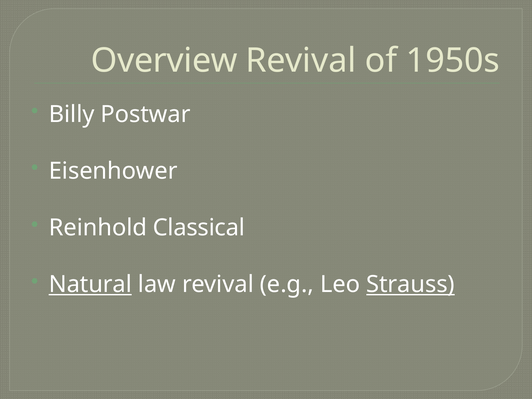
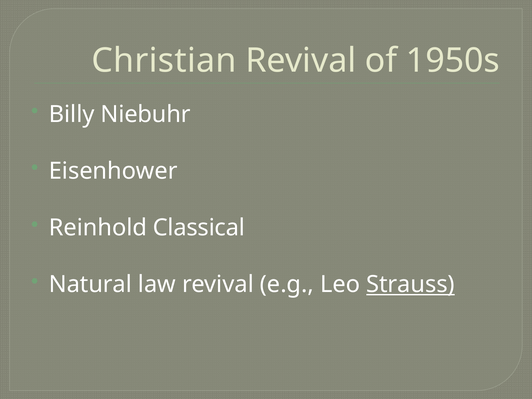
Overview: Overview -> Christian
Postwar: Postwar -> Niebuhr
Natural underline: present -> none
